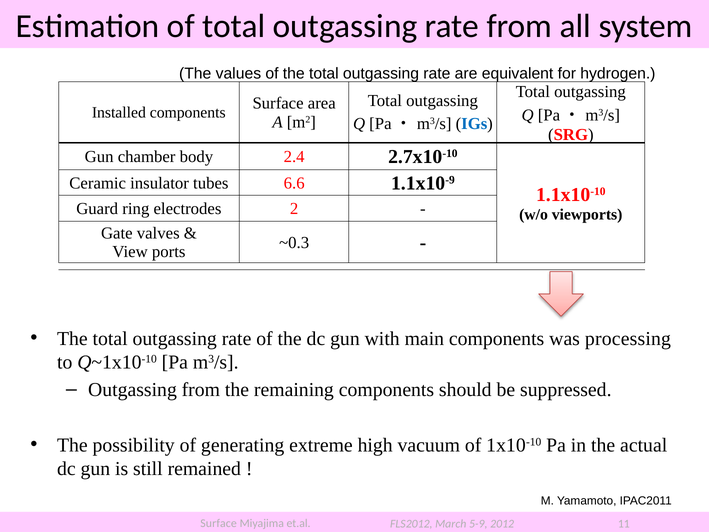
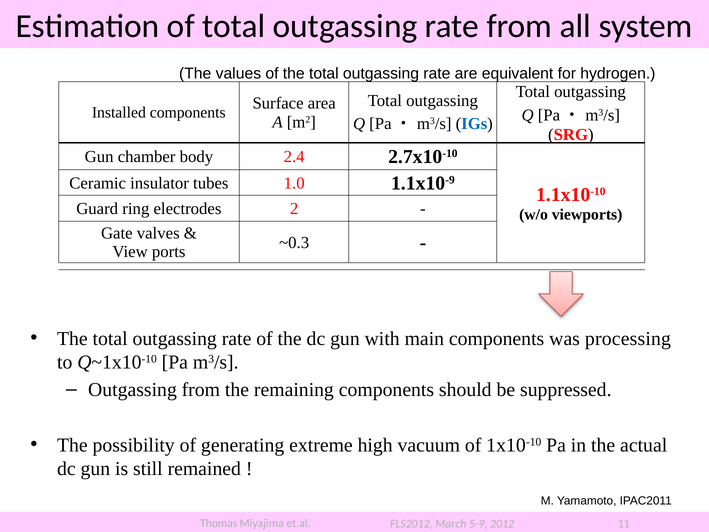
6.6: 6.6 -> 1.0
Surface at (219, 523): Surface -> Thomas
